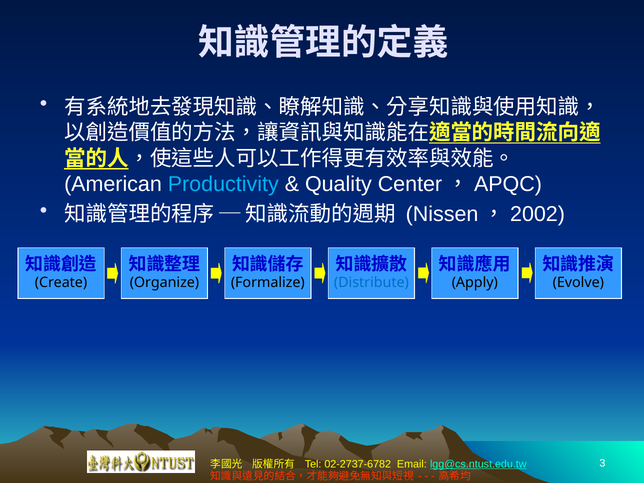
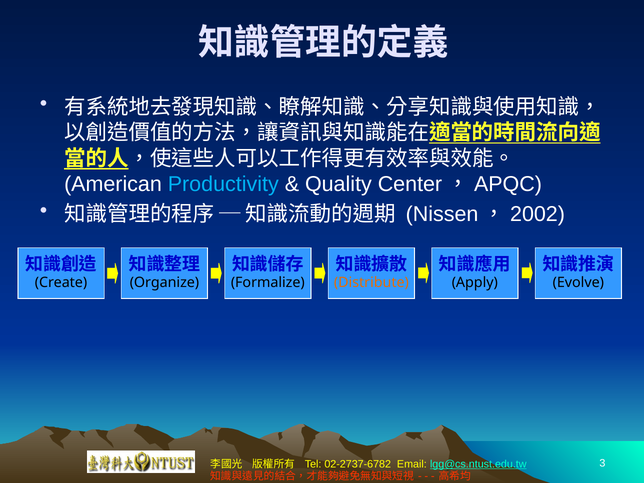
Distribute colour: blue -> orange
